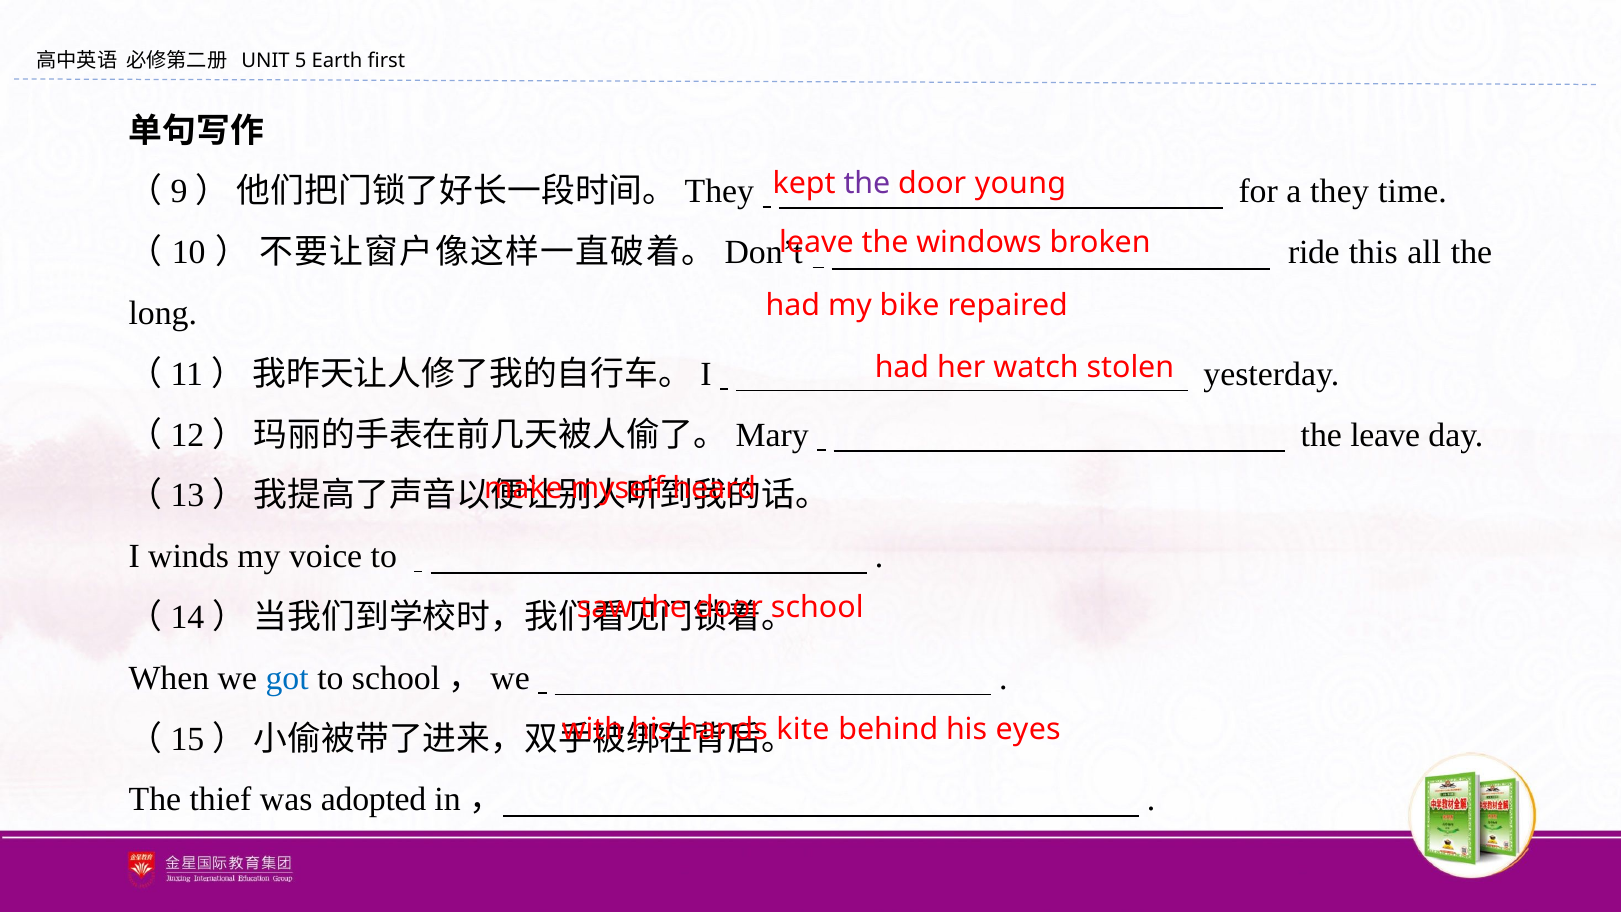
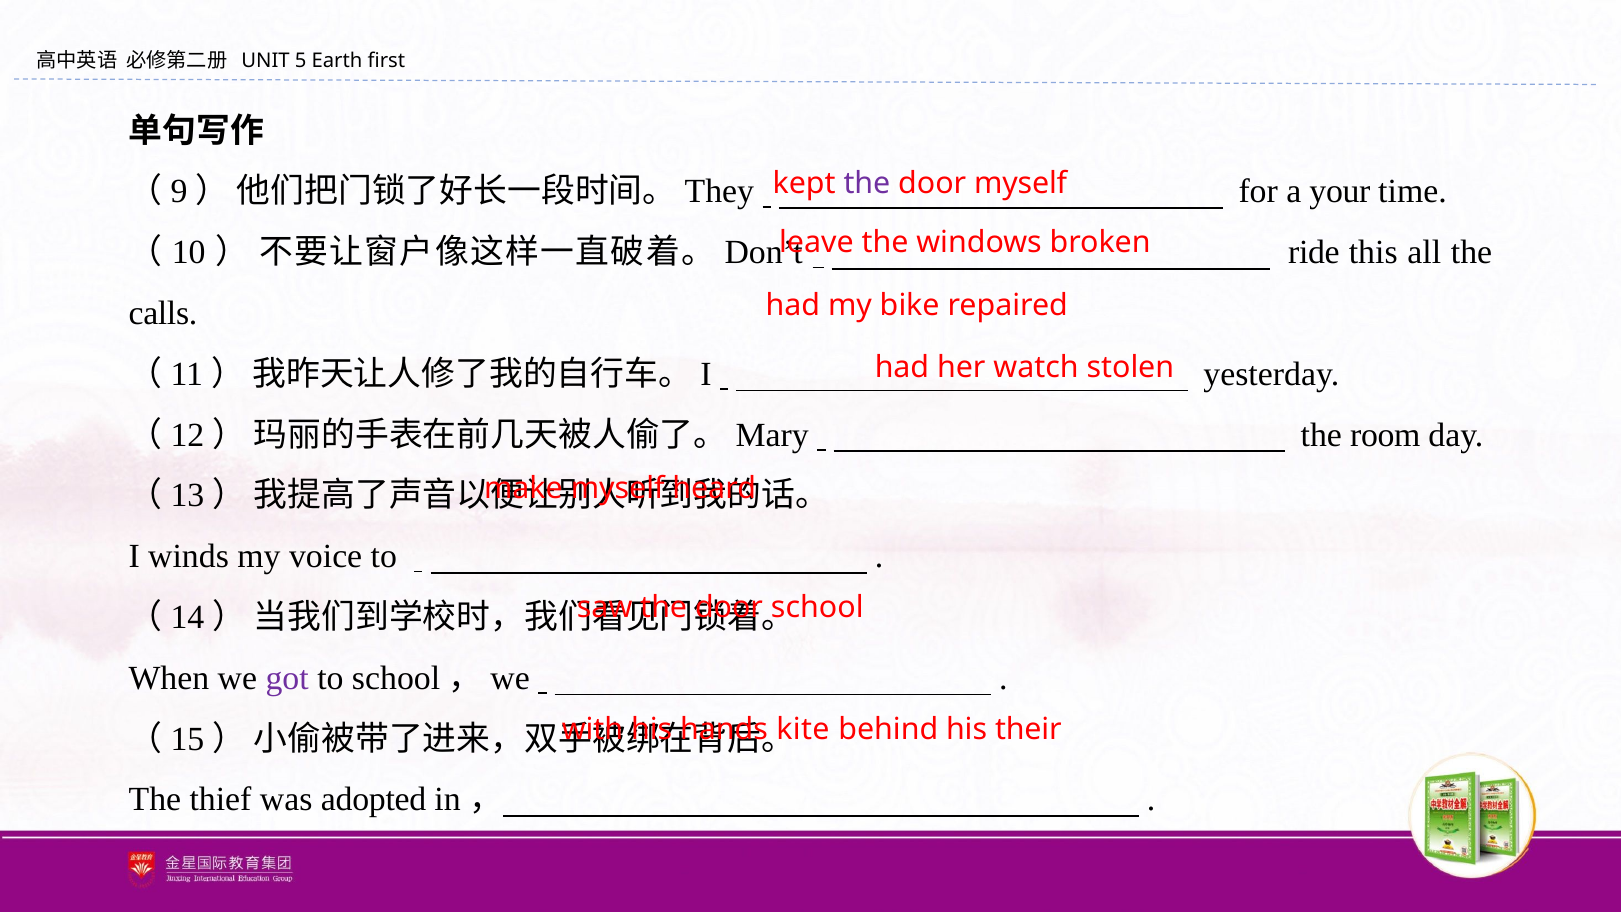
door young: young -> myself
they: they -> your
long: long -> calls
the leave: leave -> room
got colour: blue -> purple
eyes: eyes -> their
